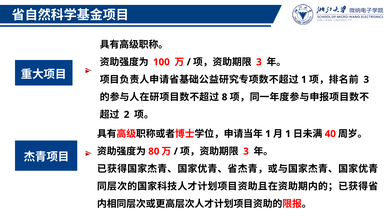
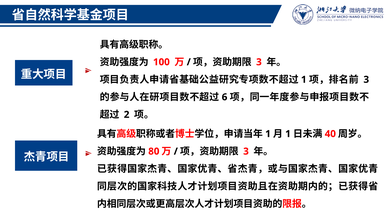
8: 8 -> 6
